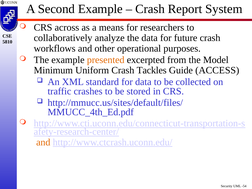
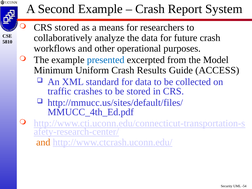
CRS across: across -> stored
presented colour: orange -> blue
Tackles: Tackles -> Results
